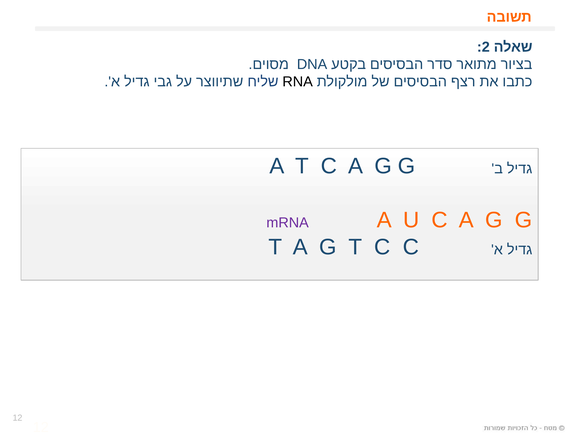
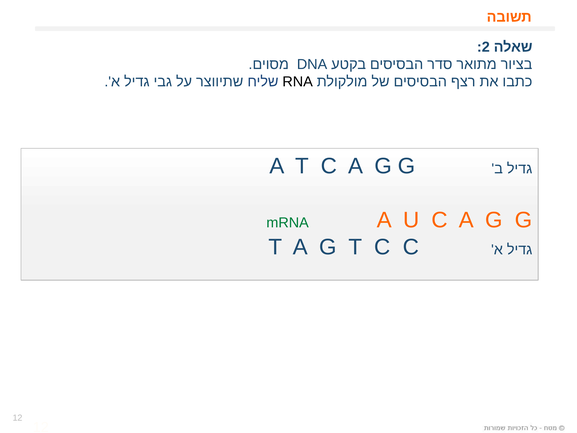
mRNA colour: purple -> green
